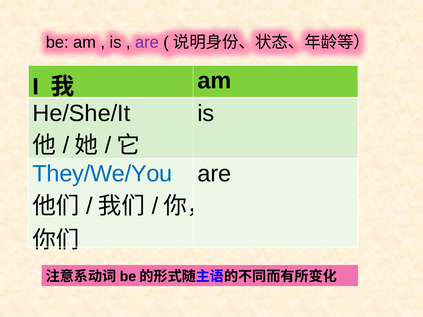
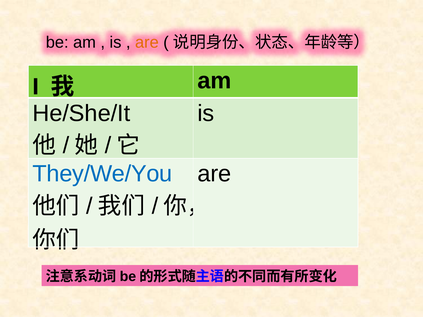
are at (147, 42) colour: purple -> orange
